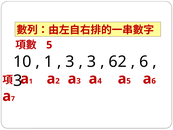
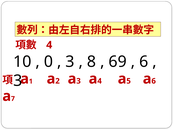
5 at (49, 45): 5 -> 4
1 at (48, 62): 1 -> 0
3 at (92, 62): 3 -> 8
62: 62 -> 69
